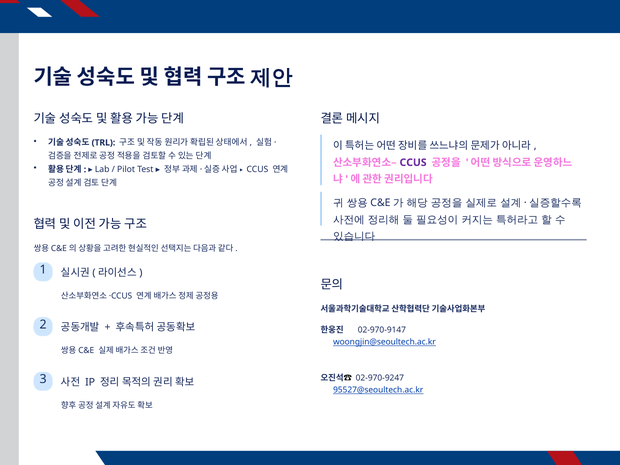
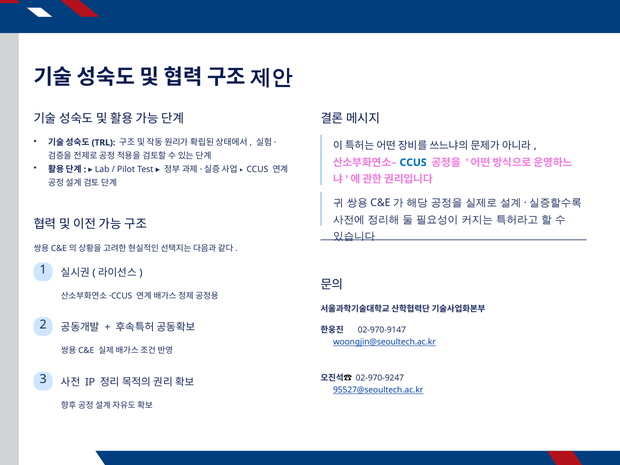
CCUS at (413, 163) colour: purple -> blue
